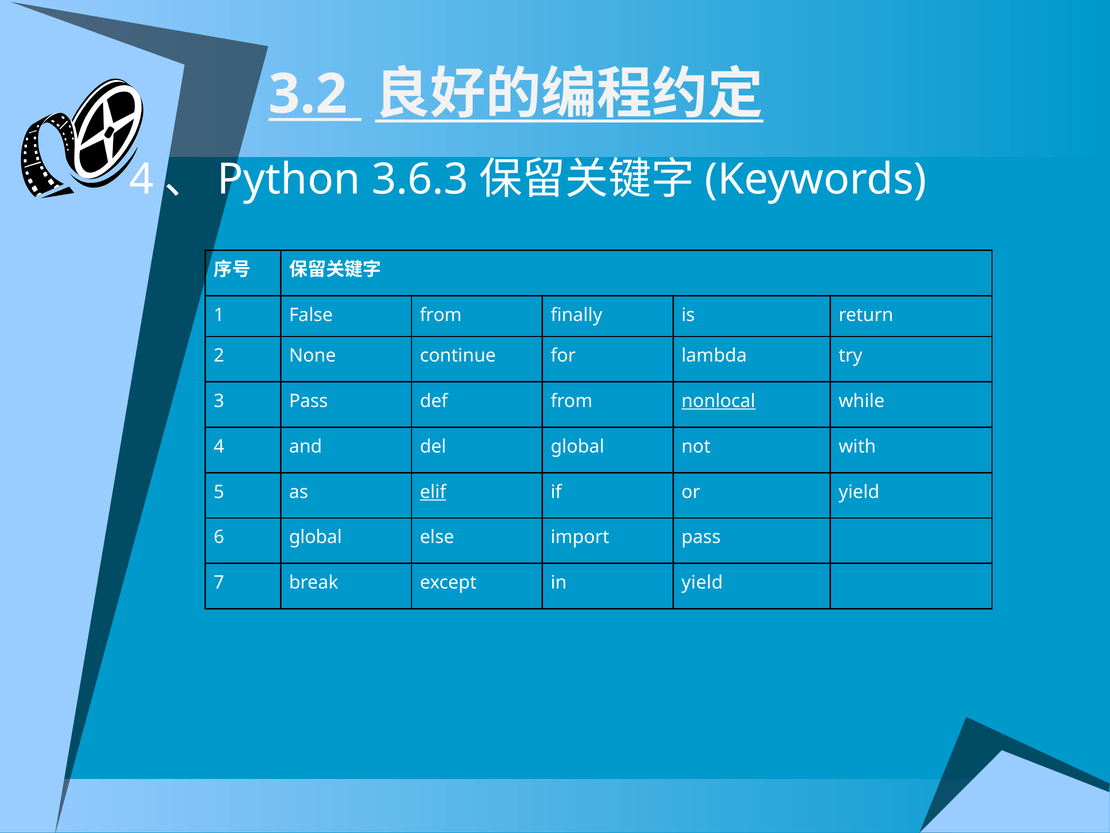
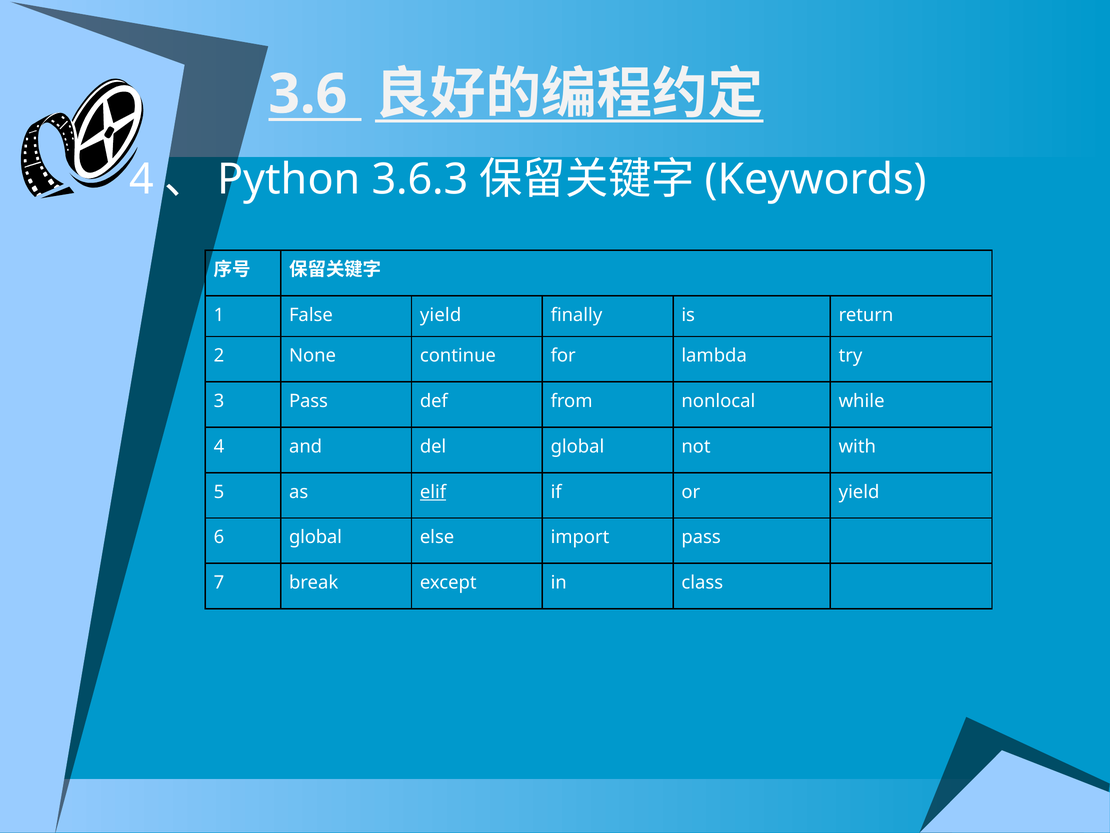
3.2: 3.2 -> 3.6
False from: from -> yield
nonlocal underline: present -> none
in yield: yield -> class
